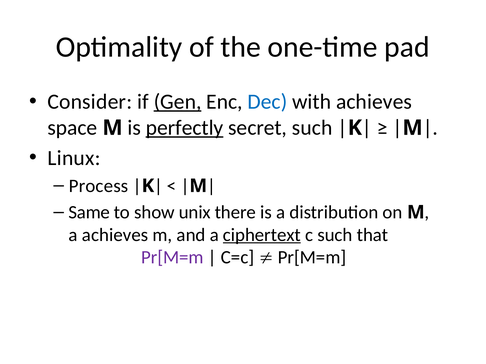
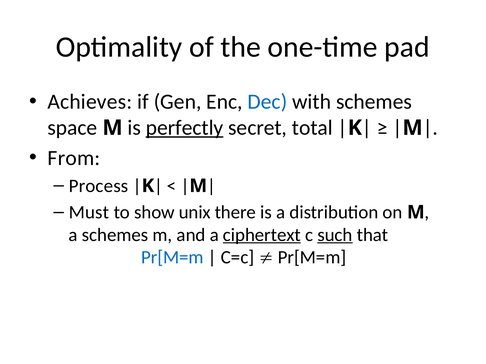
Consider: Consider -> Achieves
Gen underline: present -> none
with achieves: achieves -> schemes
secret such: such -> total
Linux: Linux -> From
Same: Same -> Must
a achieves: achieves -> schemes
such at (335, 235) underline: none -> present
Pr[M=m at (172, 258) colour: purple -> blue
